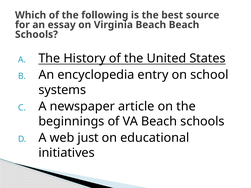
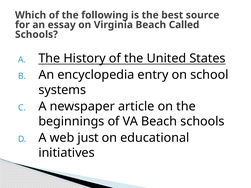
Beach Beach: Beach -> Called
